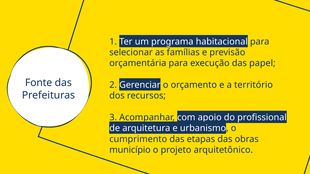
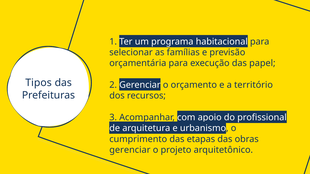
Fonte: Fonte -> Tipos
município at (130, 150): município -> gerenciar
